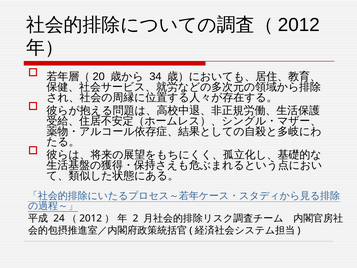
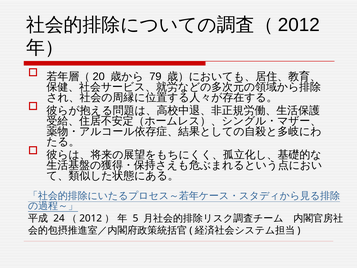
34: 34 -> 79
2: 2 -> 5
